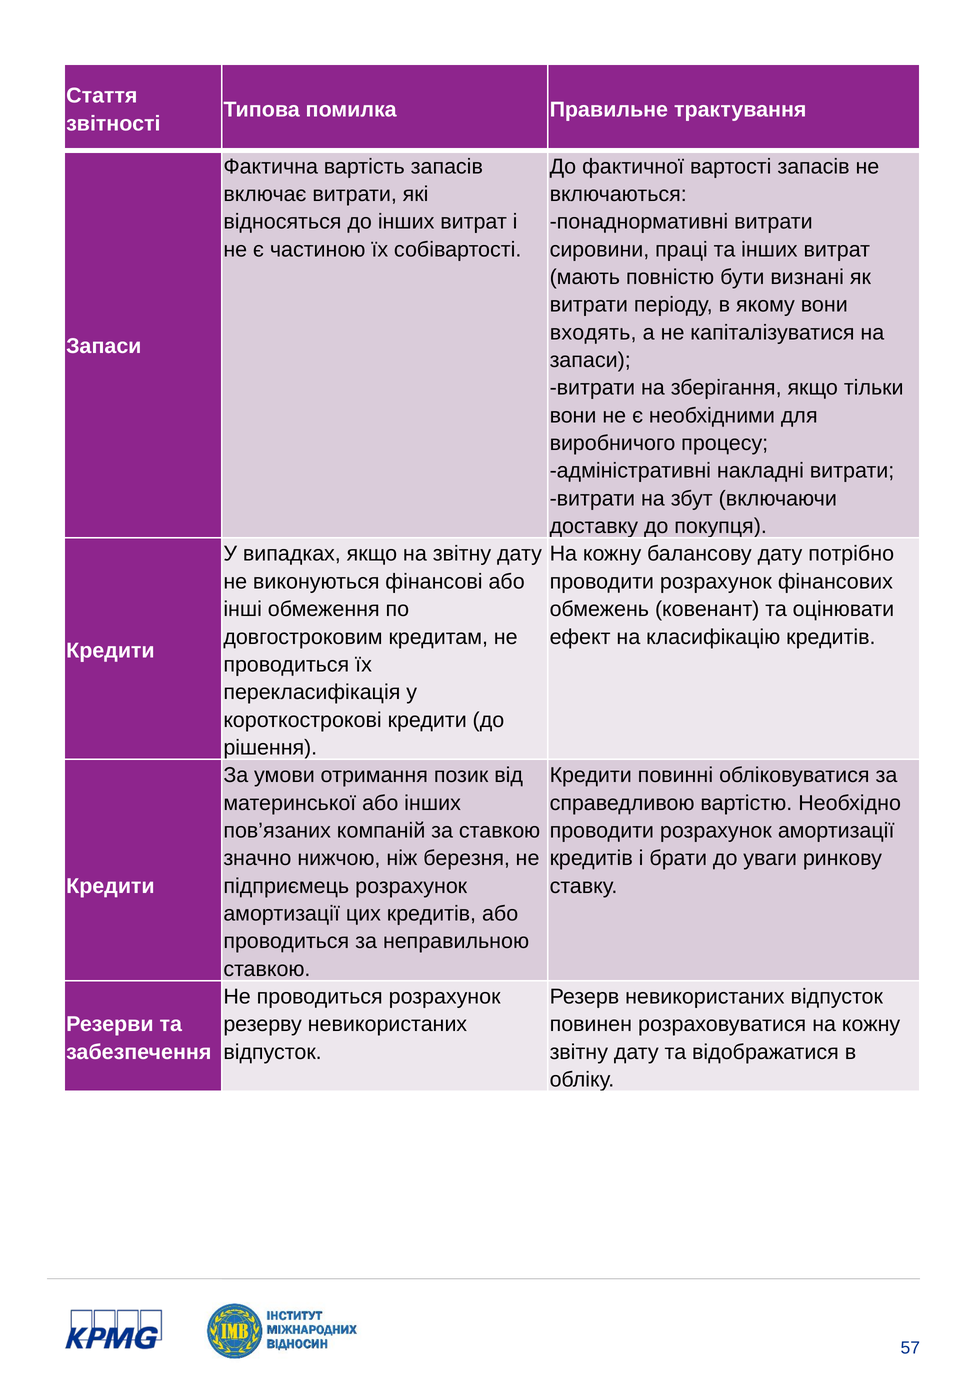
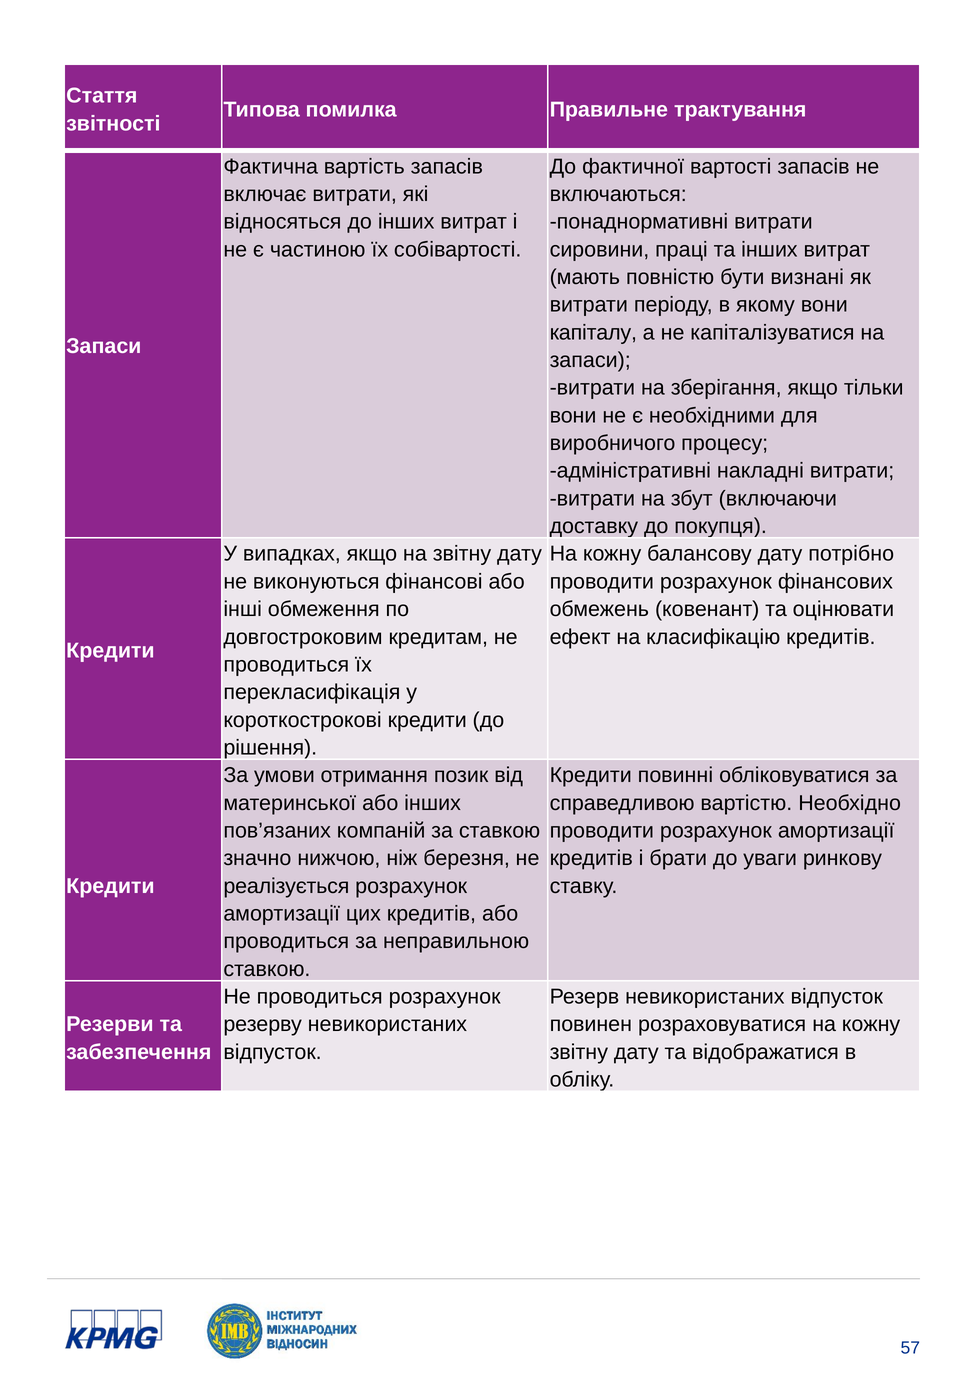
входять: входять -> капіталу
підприємець: підприємець -> реалізується
